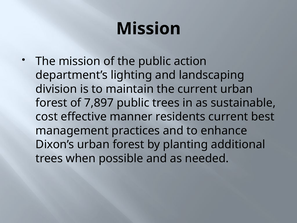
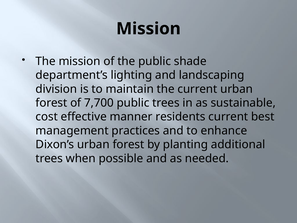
action: action -> shade
7,897: 7,897 -> 7,700
